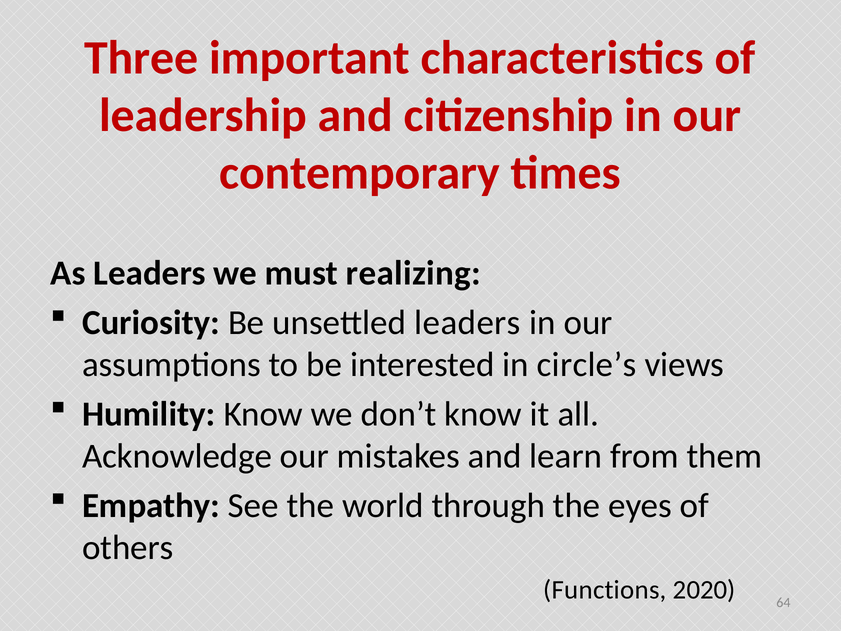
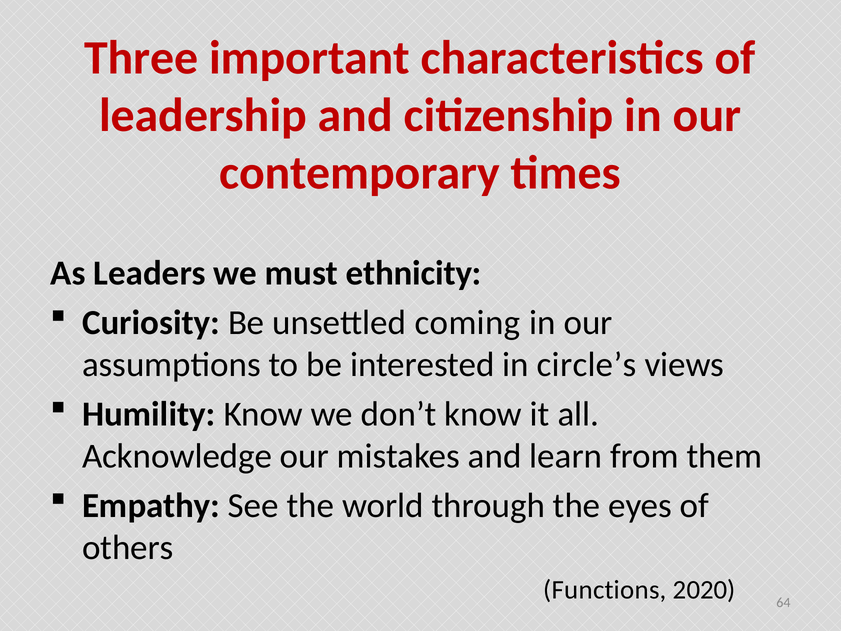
realizing: realizing -> ethnicity
unsettled leaders: leaders -> coming
